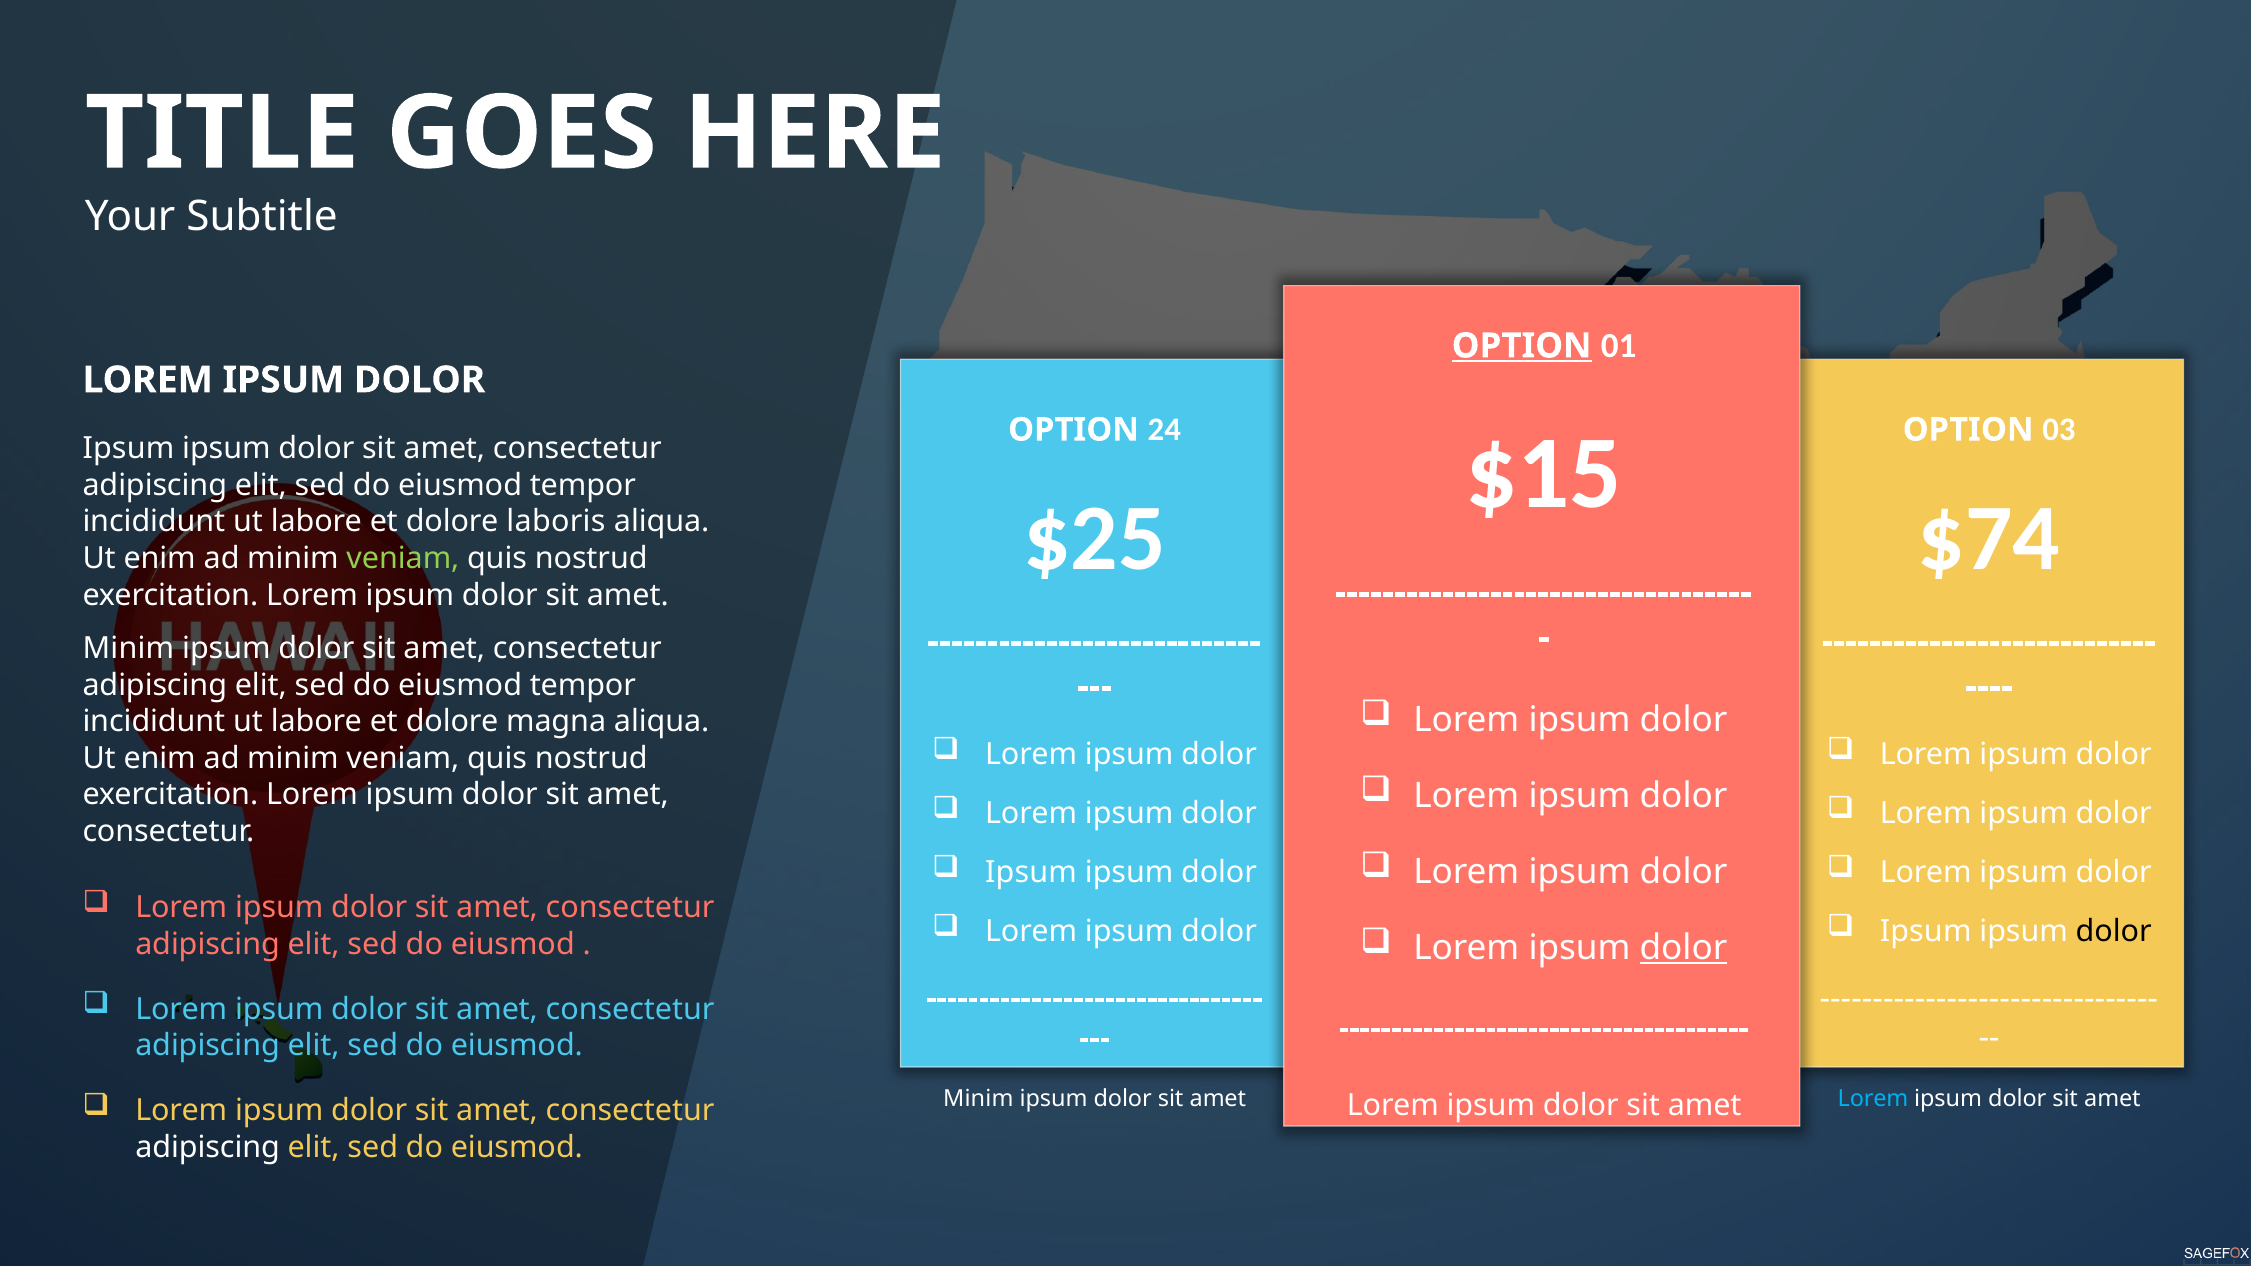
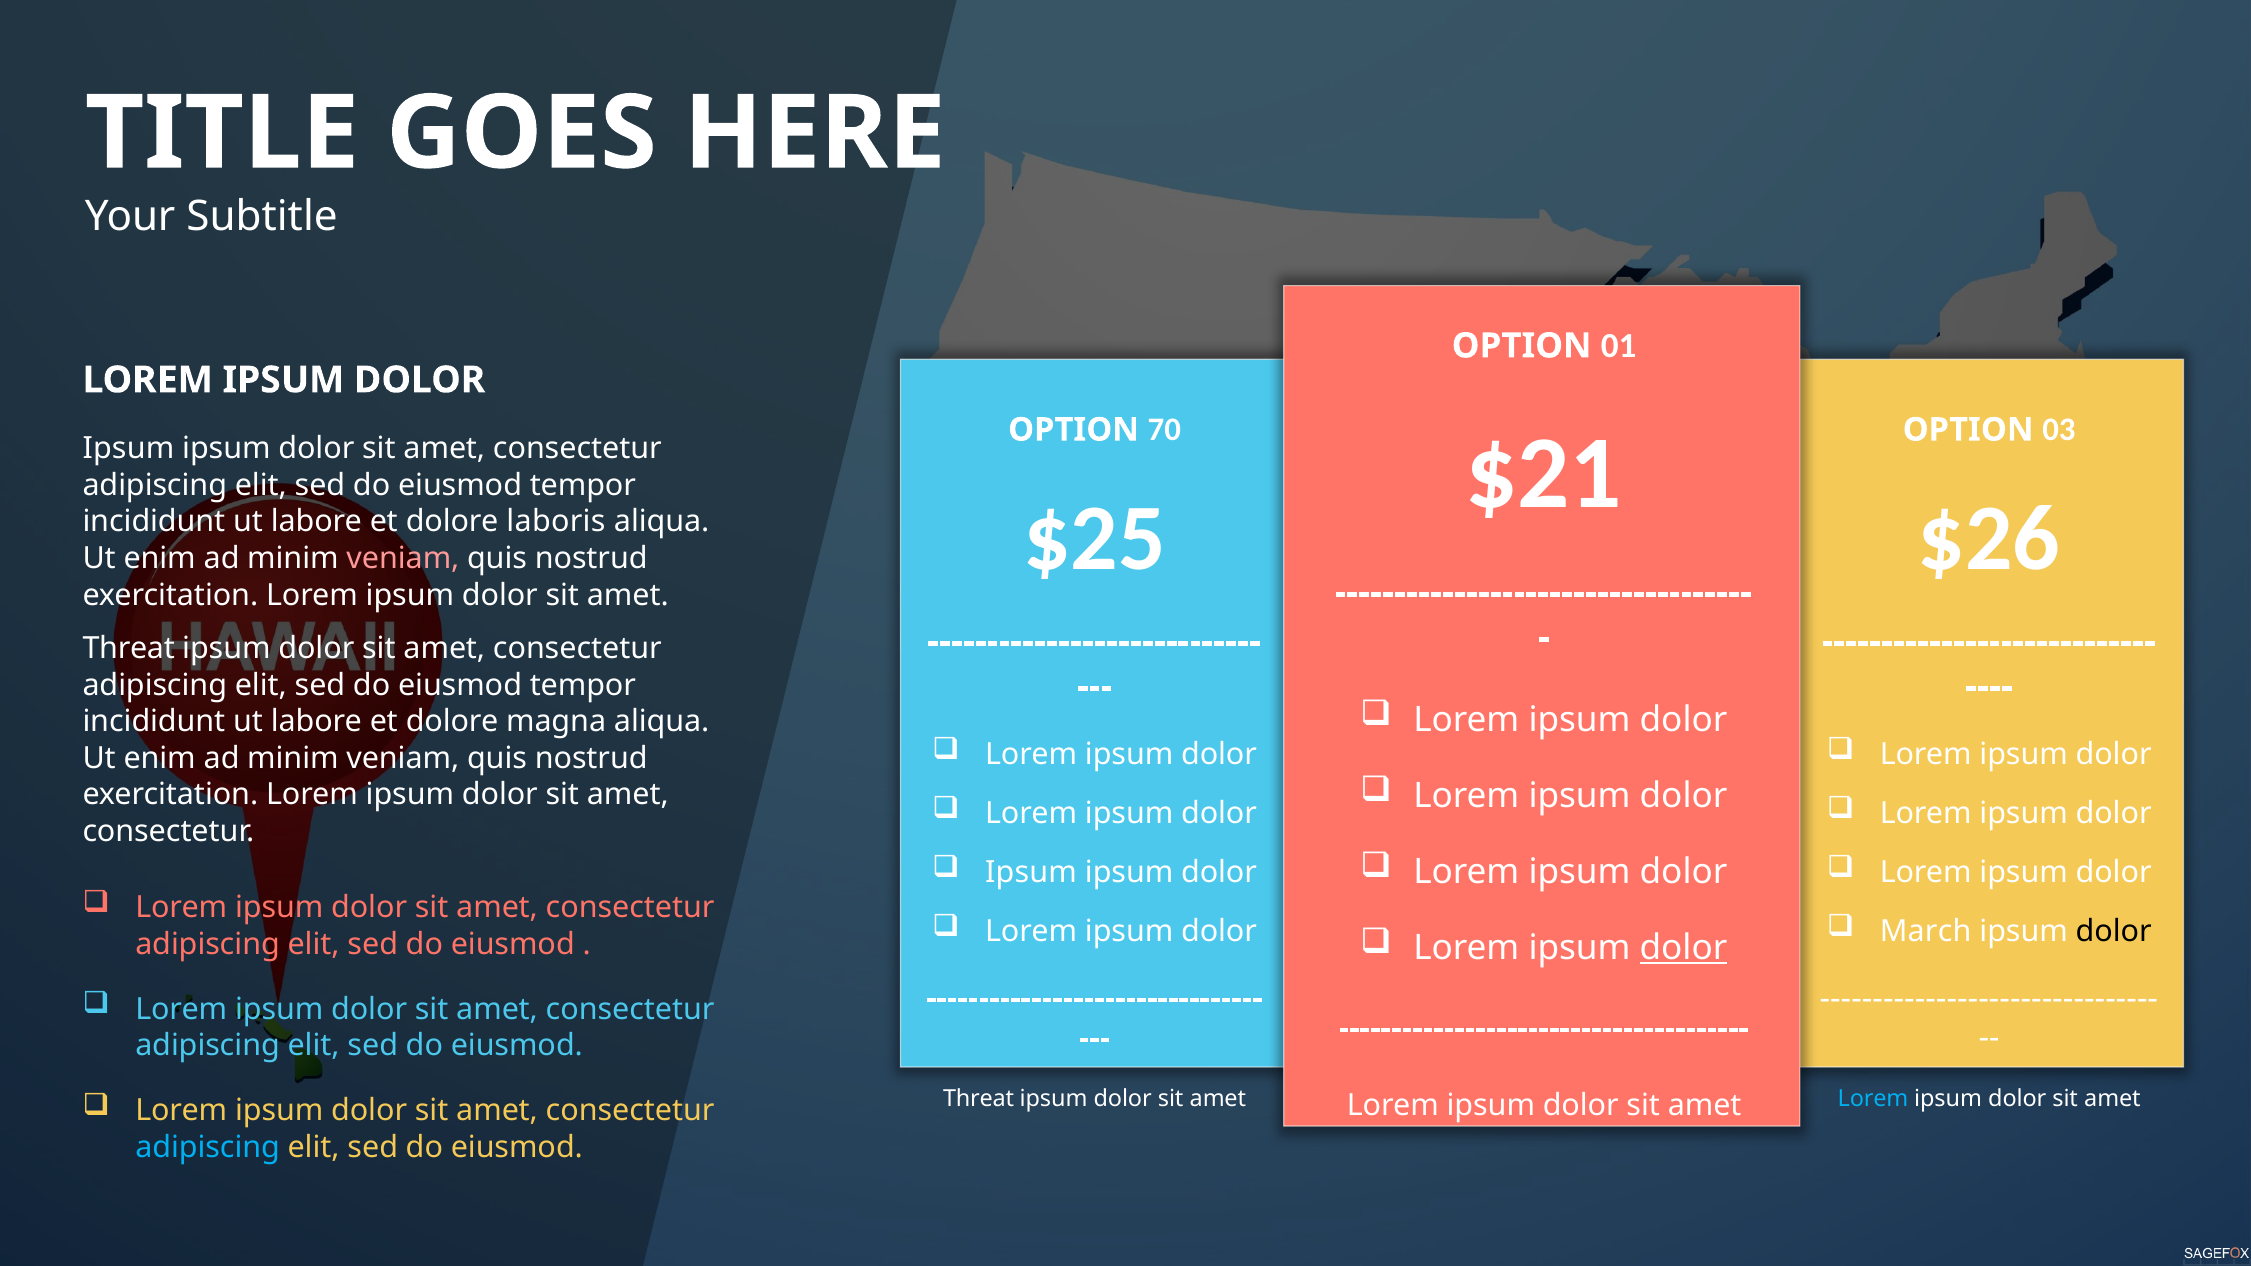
OPTION at (1522, 346) underline: present -> none
24: 24 -> 70
$15: $15 -> $21
$74: $74 -> $26
veniam at (403, 558) colour: light green -> pink
Minim at (128, 649): Minim -> Threat
Ipsum at (1926, 932): Ipsum -> March
Minim at (978, 1099): Minim -> Threat
adipiscing at (208, 1147) colour: white -> light blue
